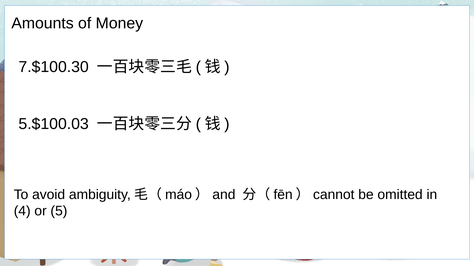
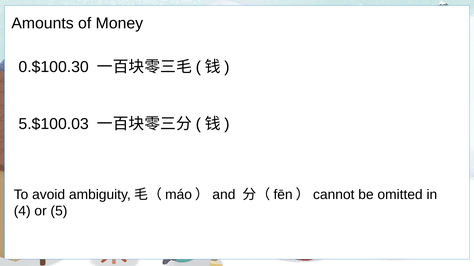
7.$100.30: 7.$100.30 -> 0.$100.30
